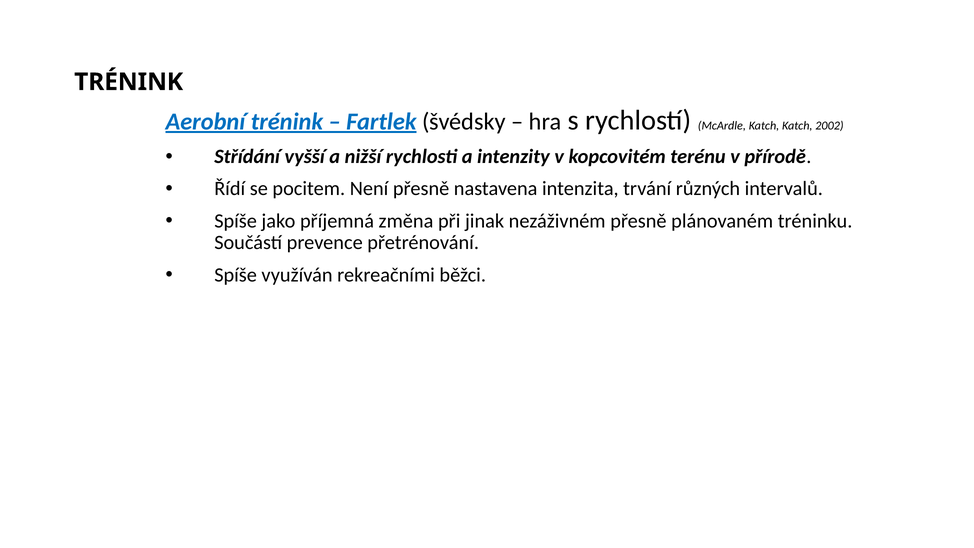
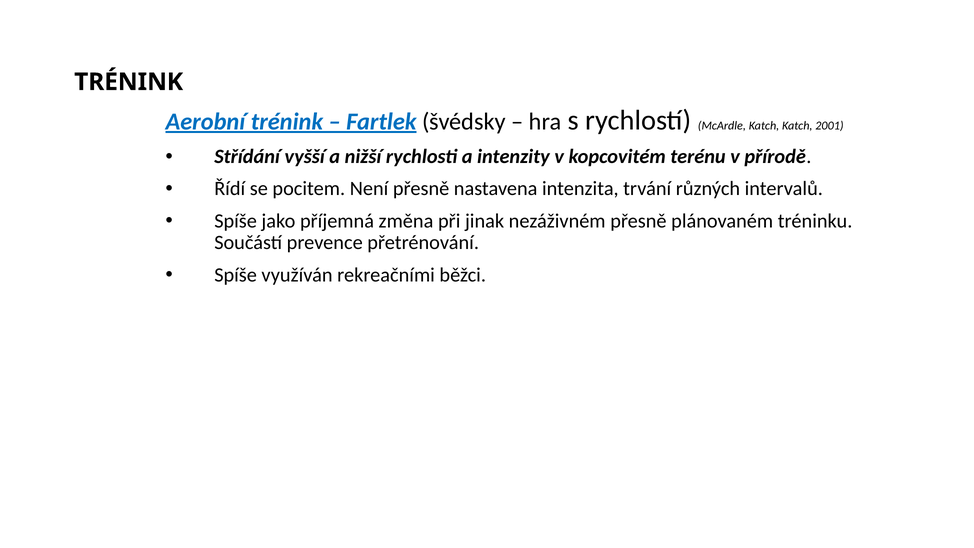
2002: 2002 -> 2001
